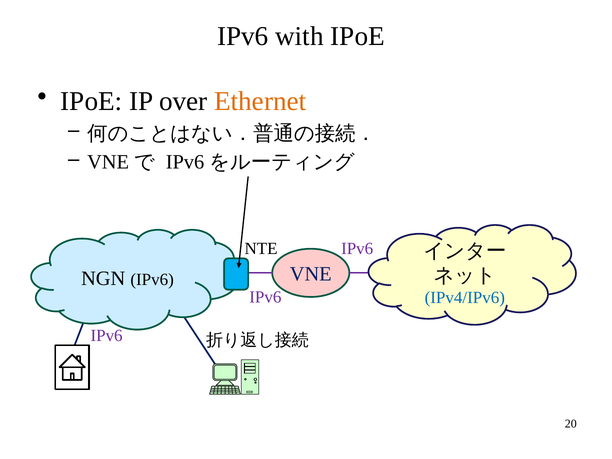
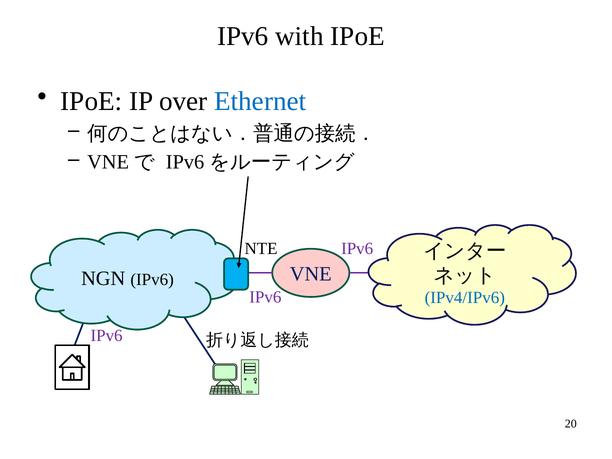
Ethernet colour: orange -> blue
